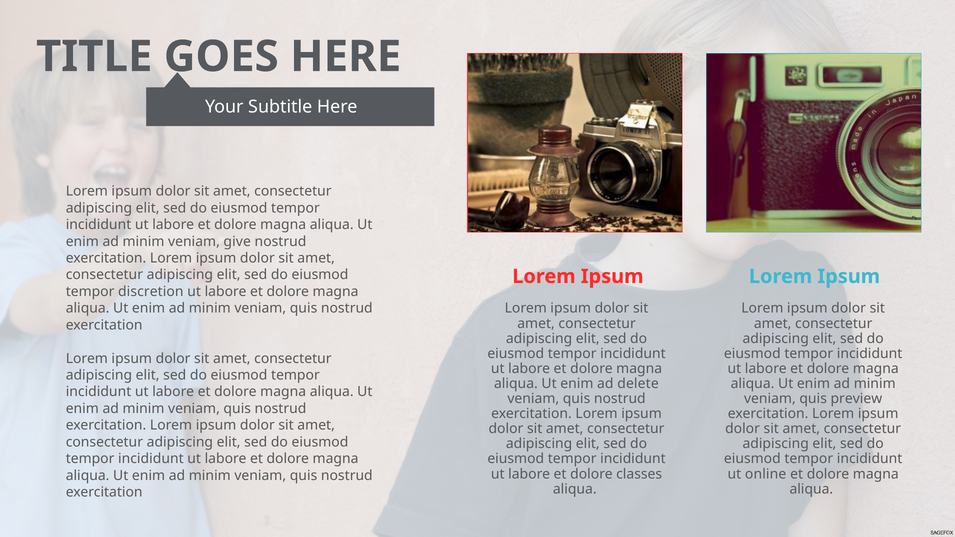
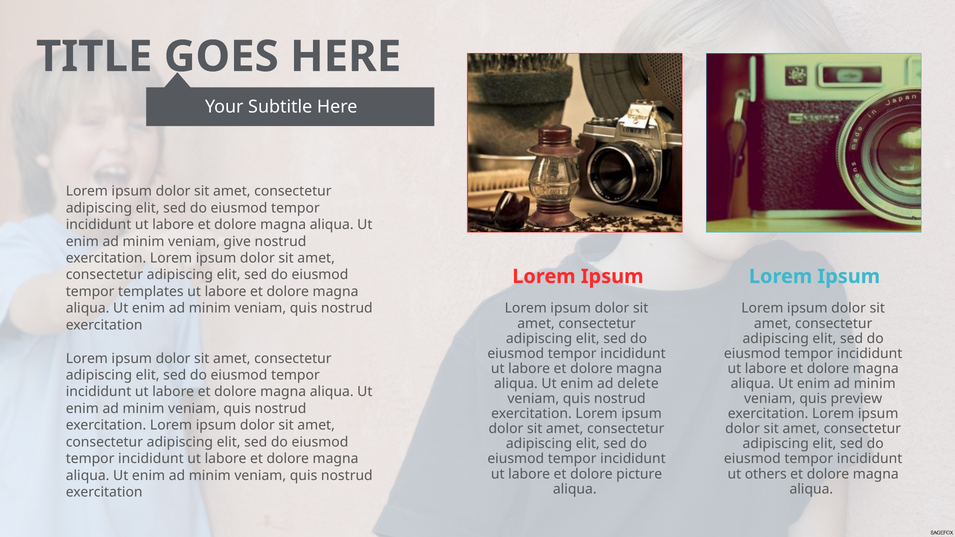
discretion: discretion -> templates
classes: classes -> picture
online: online -> others
